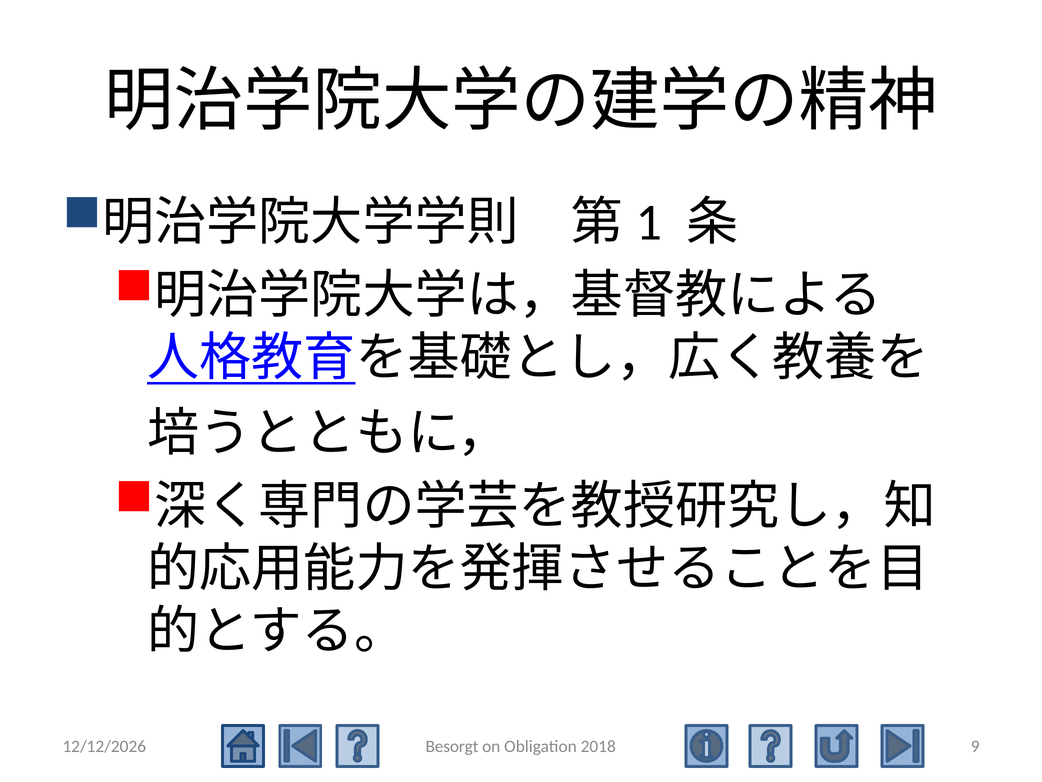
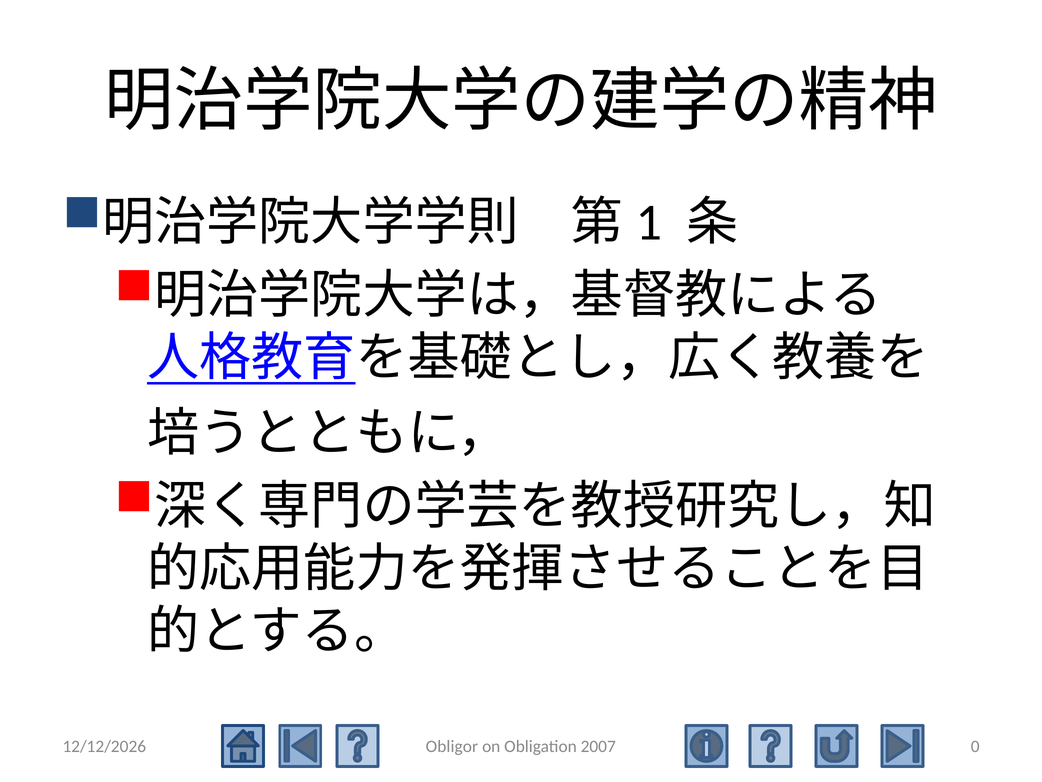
Besorgt: Besorgt -> Obligor
2018: 2018 -> 2007
9: 9 -> 0
